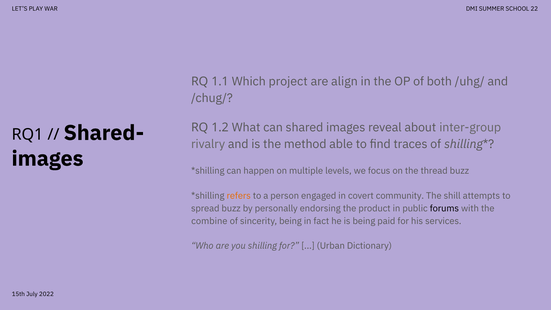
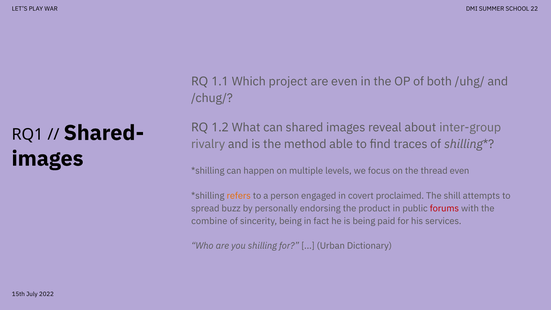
are align: align -> even
thread buzz: buzz -> even
community: community -> proclaimed
forums colour: black -> red
